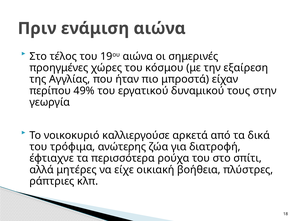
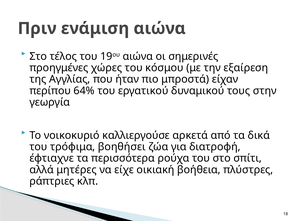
49%: 49% -> 64%
ανώτερης: ανώτερης -> βοηθήσει
